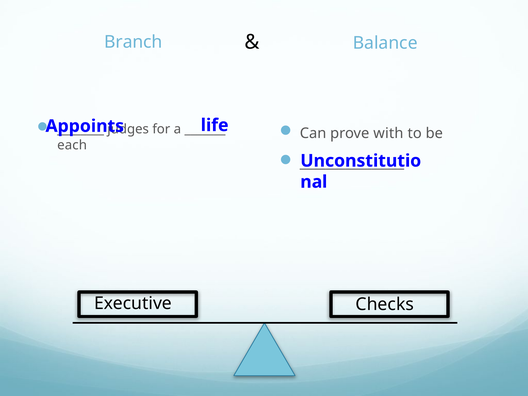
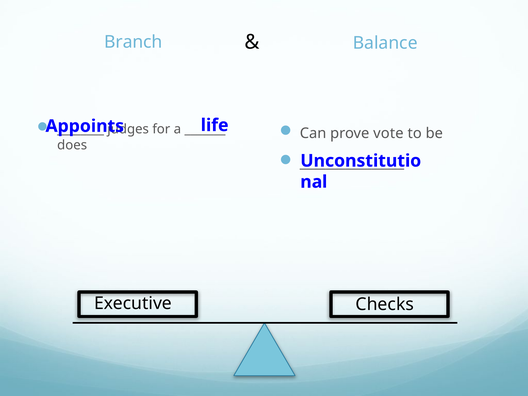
with: with -> vote
each: each -> does
